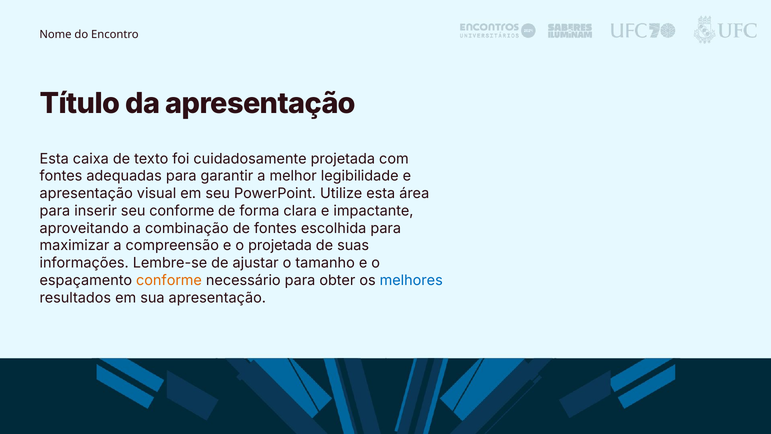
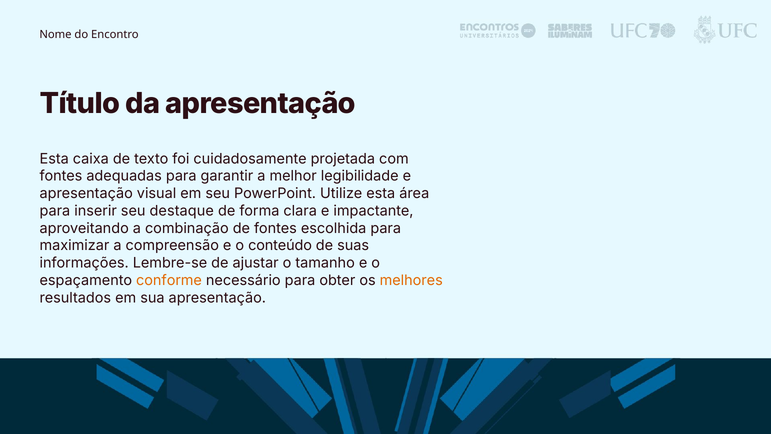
seu conforme: conforme -> destaque
o projetada: projetada -> conteúdo
melhores colour: blue -> orange
